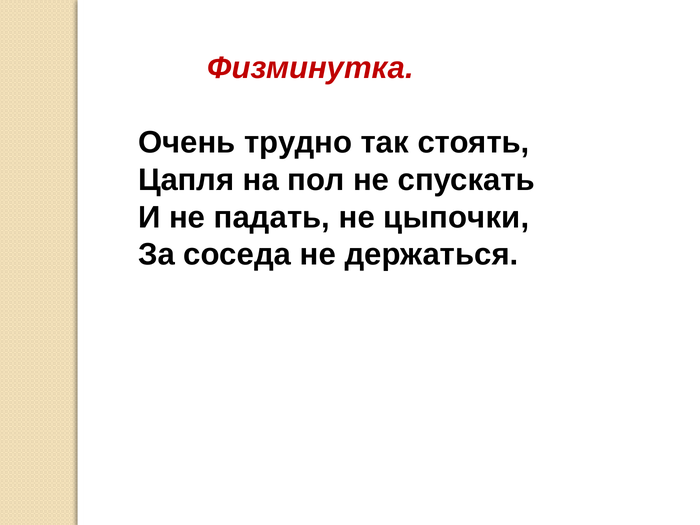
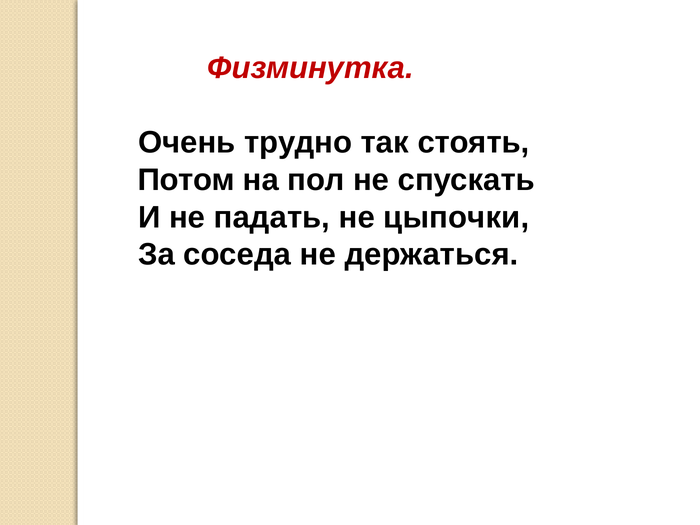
Цапля: Цапля -> Потом
